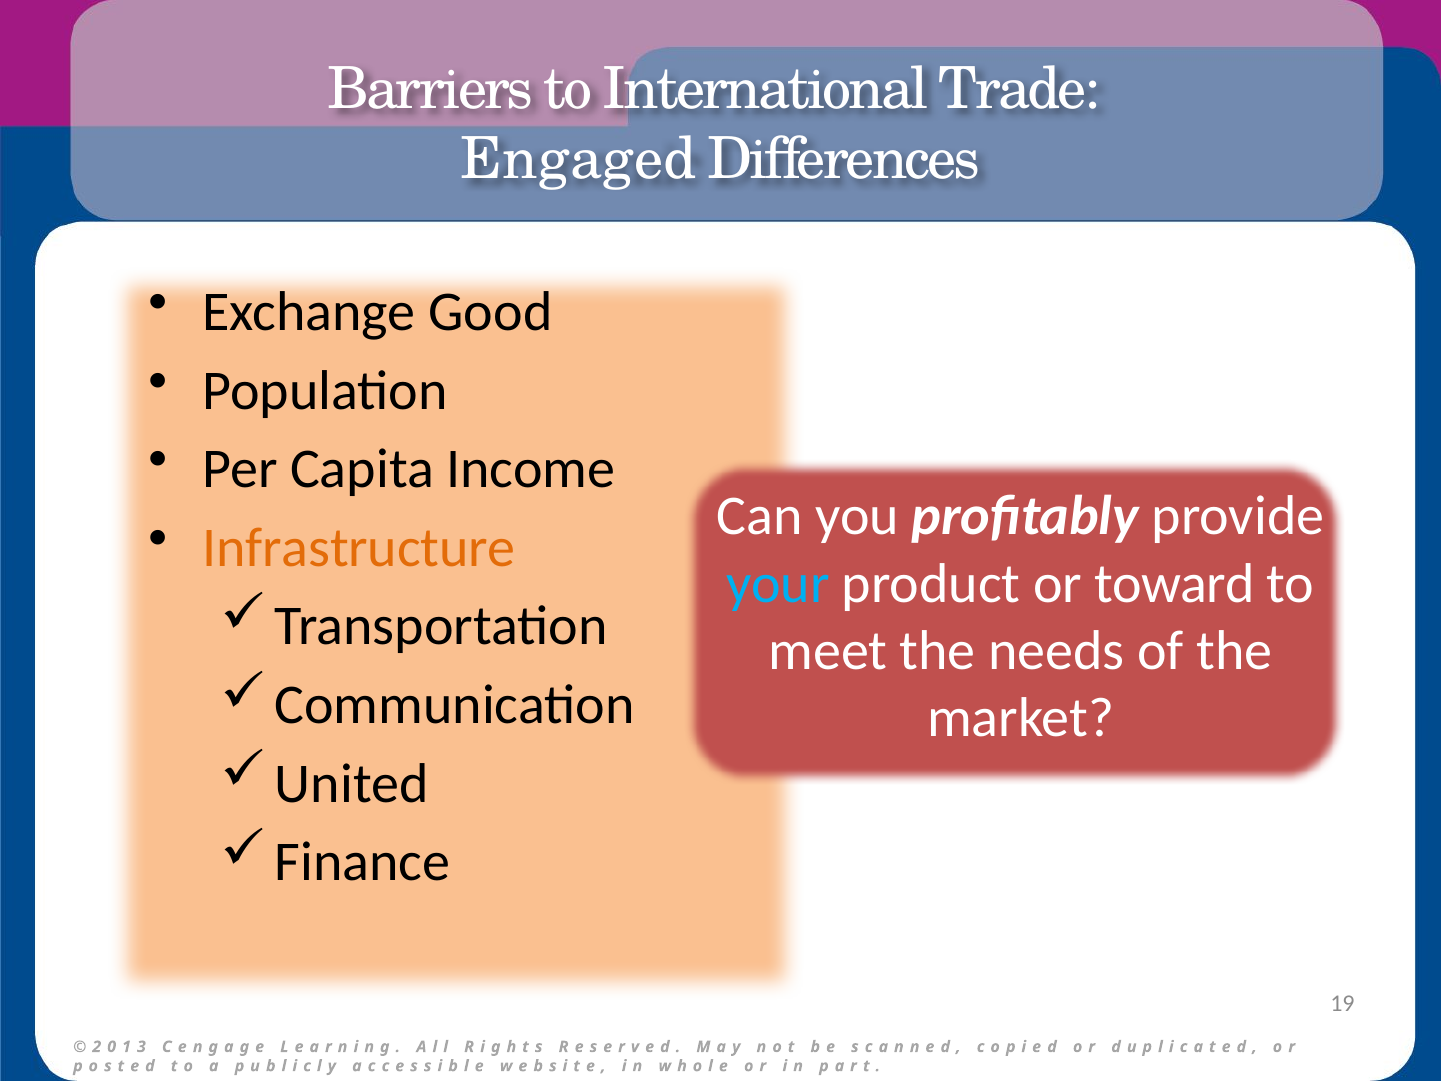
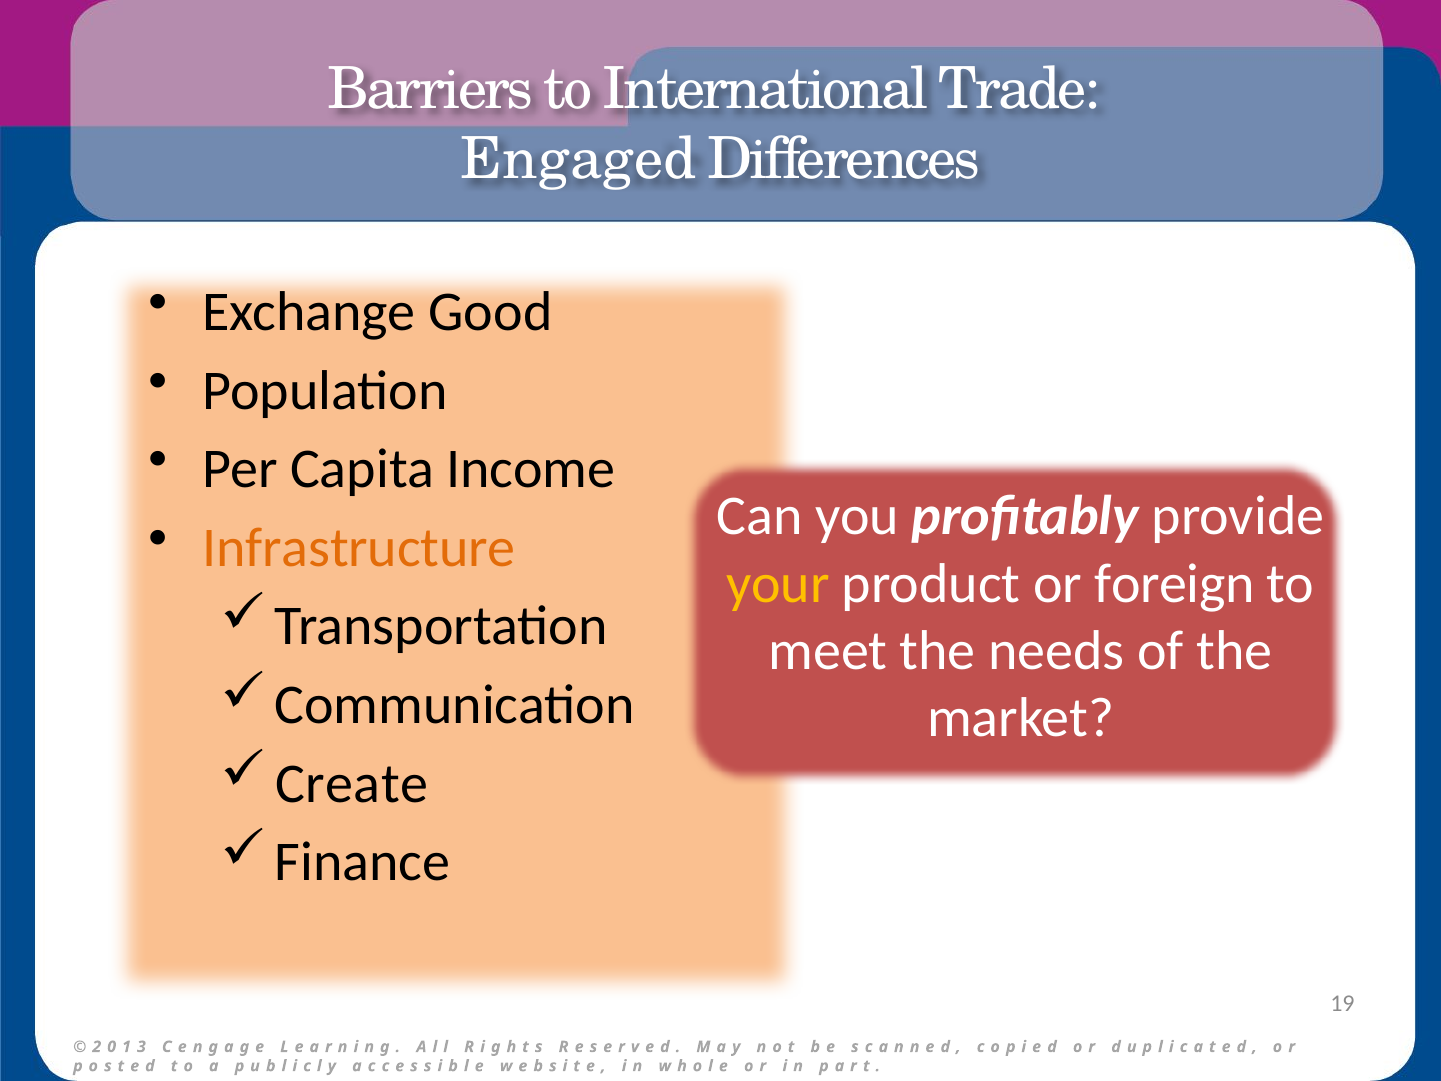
your colour: light blue -> yellow
toward: toward -> foreign
United: United -> Create
